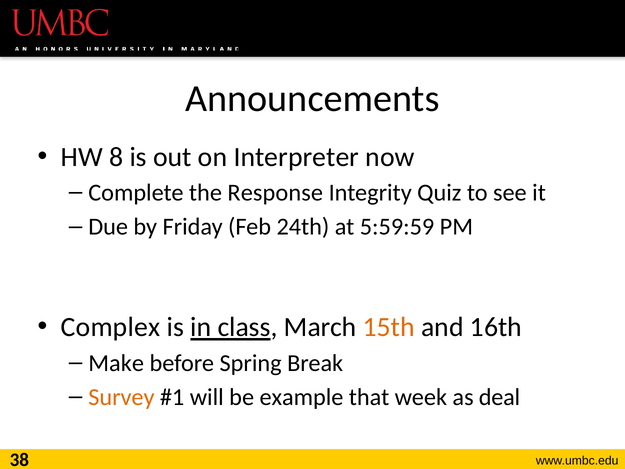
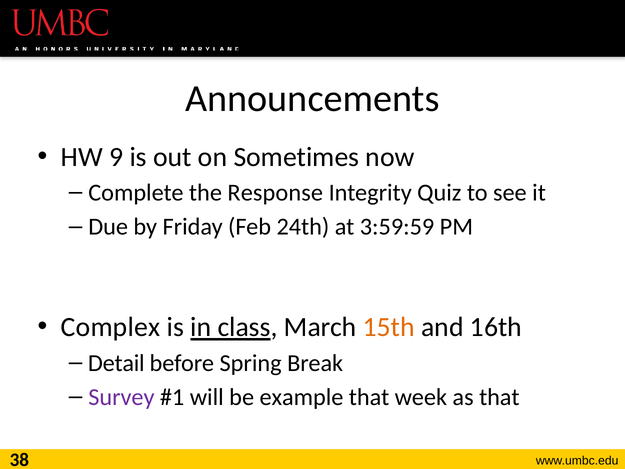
8: 8 -> 9
Interpreter: Interpreter -> Sometimes
5:59:59: 5:59:59 -> 3:59:59
Make: Make -> Detail
Survey colour: orange -> purple
as deal: deal -> that
